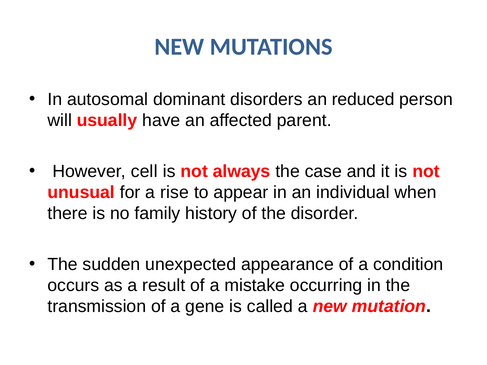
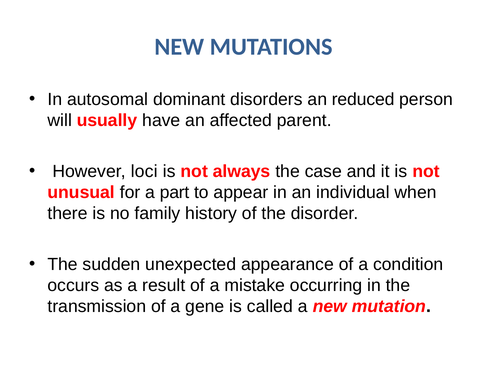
cell: cell -> loci
rise: rise -> part
